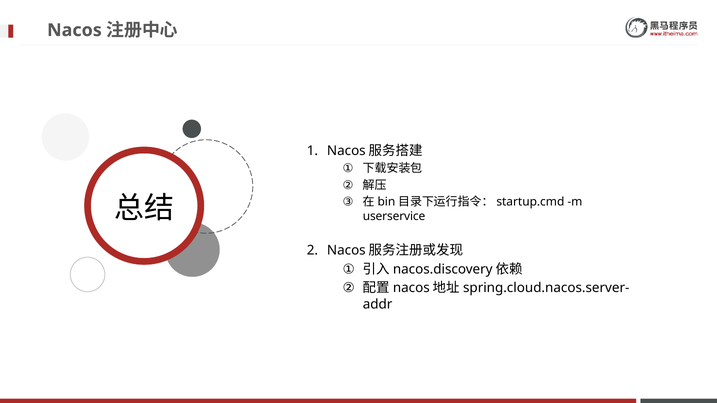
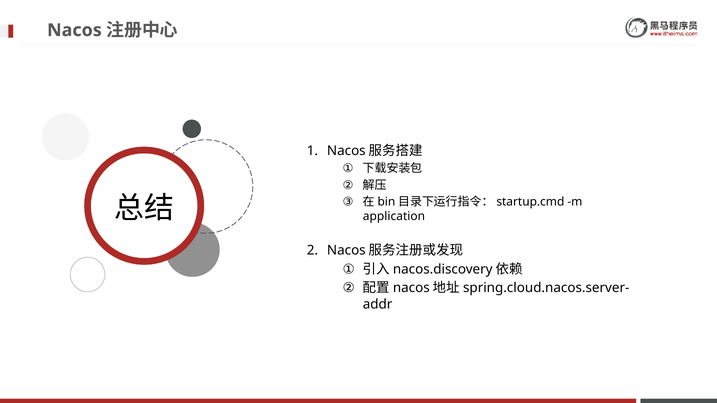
userservice: userservice -> application
